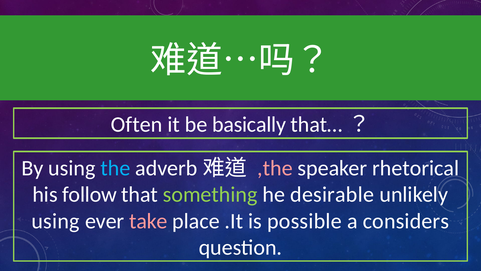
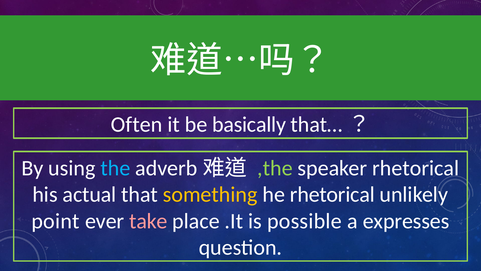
,the colour: pink -> light green
follow: follow -> actual
something colour: light green -> yellow
he desirable: desirable -> rhetorical
using at (56, 221): using -> point
considers: considers -> expresses
